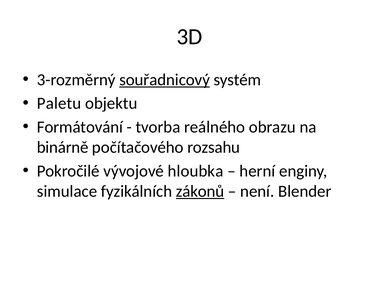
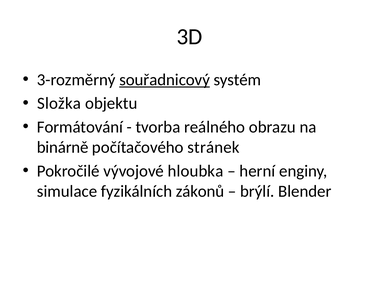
Paletu: Paletu -> Složka
rozsahu: rozsahu -> stránek
zákonů underline: present -> none
není: není -> brýlí
